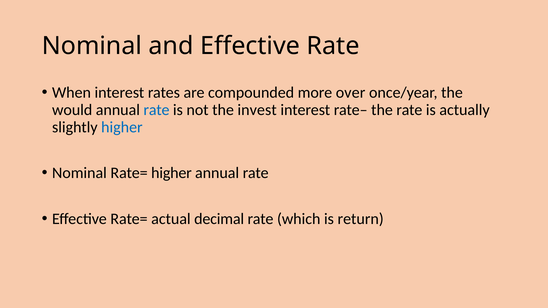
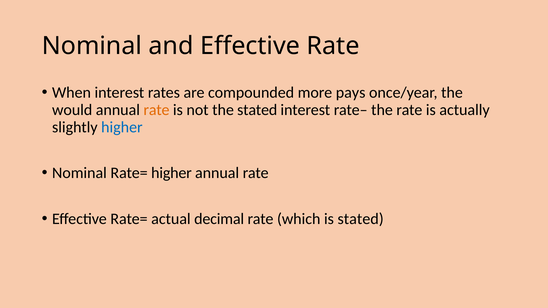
over: over -> pays
rate at (157, 110) colour: blue -> orange
the invest: invest -> stated
is return: return -> stated
